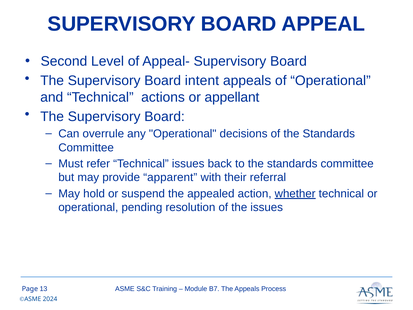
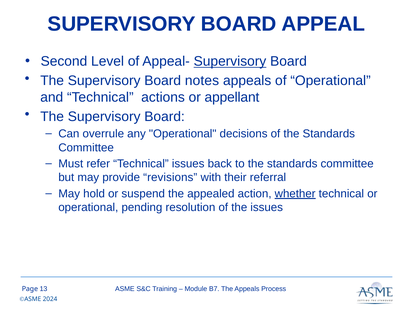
Supervisory at (230, 61) underline: none -> present
intent: intent -> notes
apparent: apparent -> revisions
